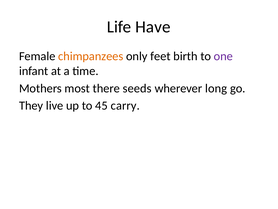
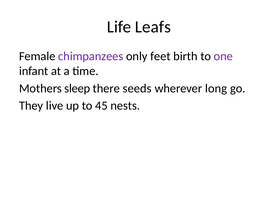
Have: Have -> Leafs
chimpanzees colour: orange -> purple
most: most -> sleep
carry: carry -> nests
